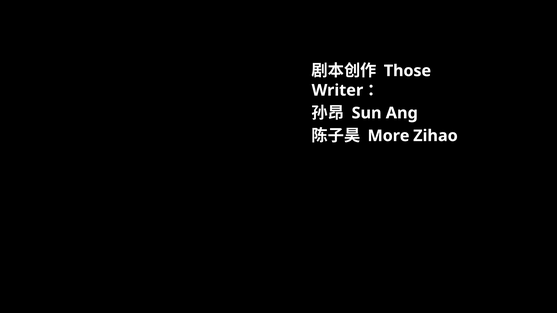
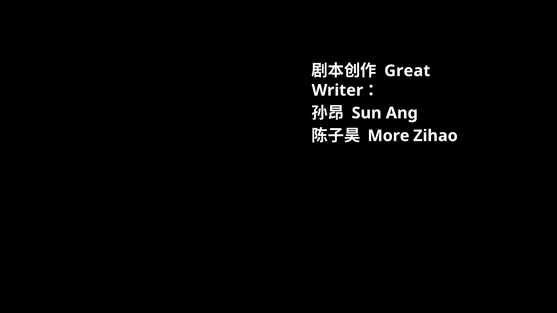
Those: Those -> Great
